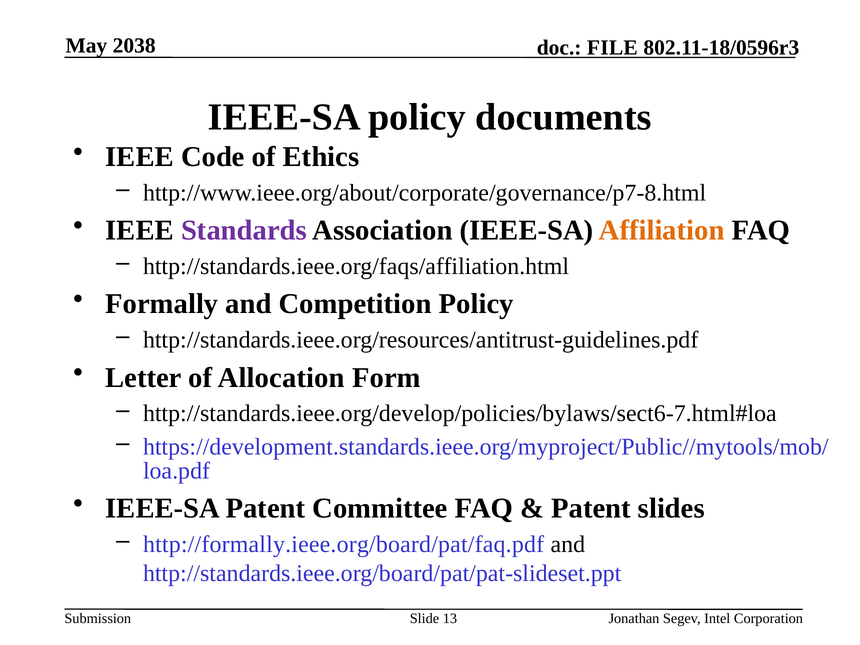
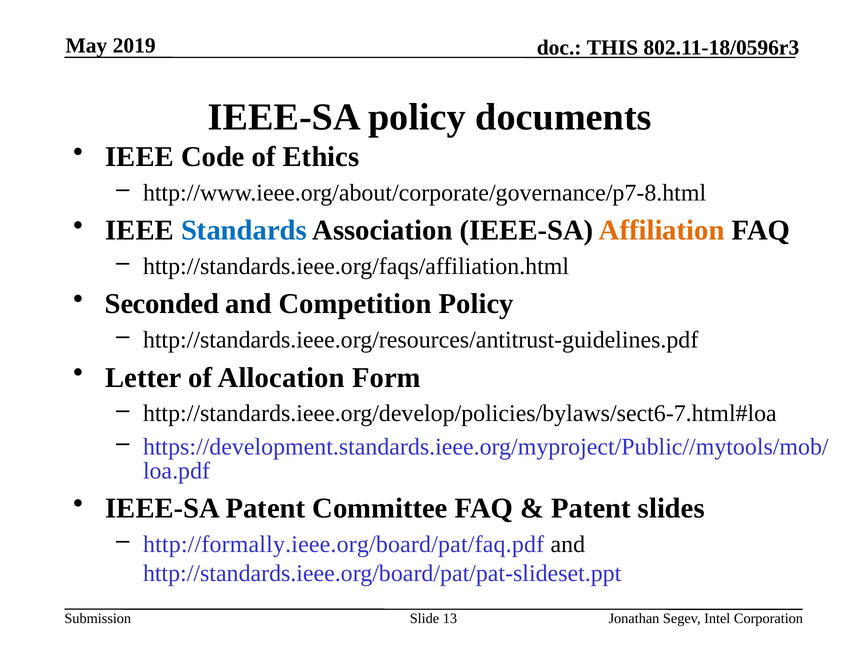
2038: 2038 -> 2019
FILE: FILE -> THIS
Standards colour: purple -> blue
Formally: Formally -> Seconded
